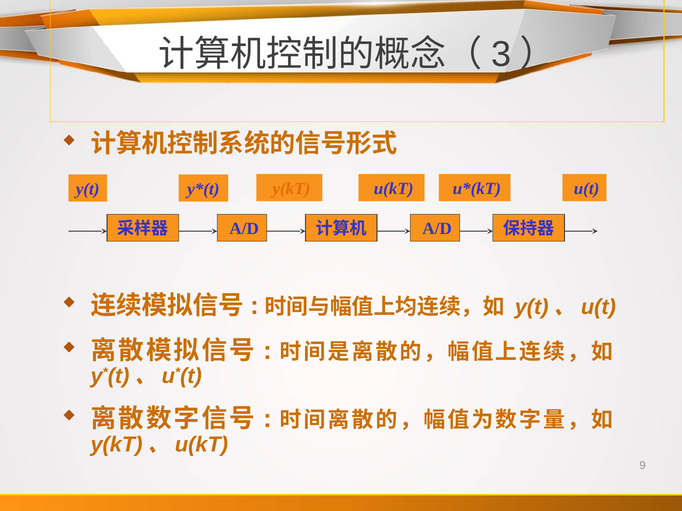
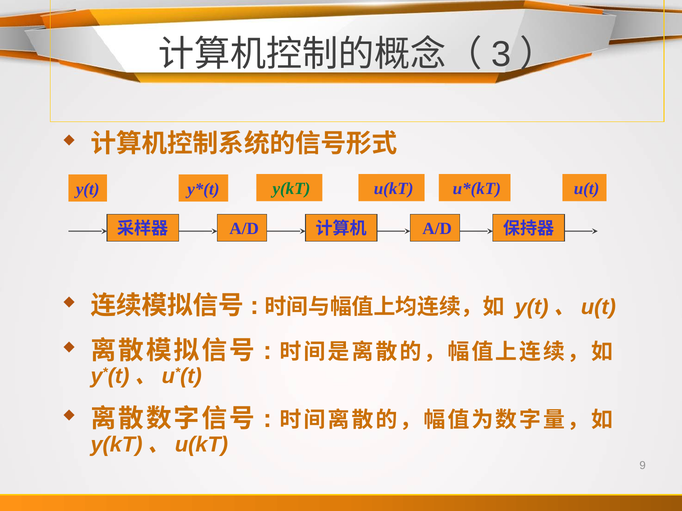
y(kT colour: orange -> green
